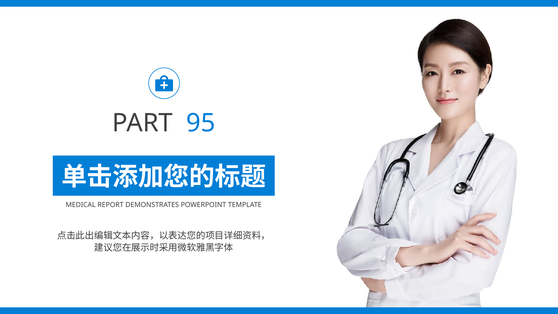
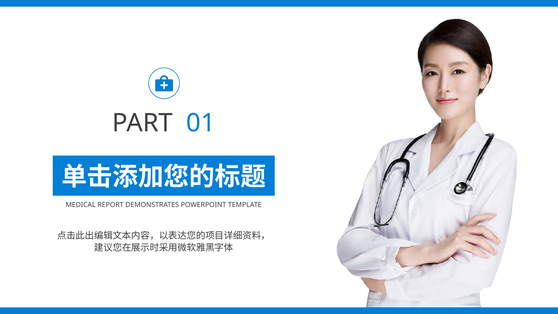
95: 95 -> 01
